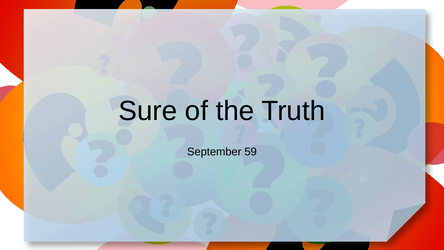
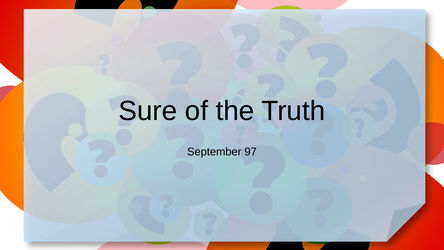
59: 59 -> 97
